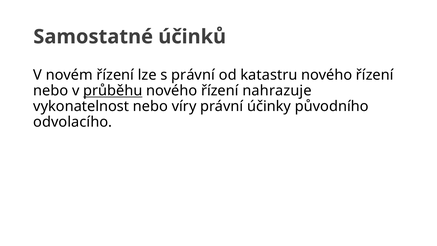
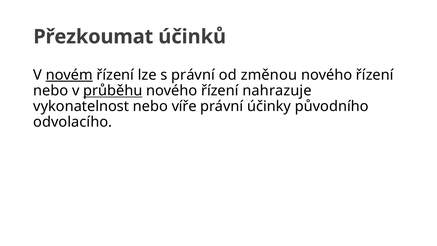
Samostatné: Samostatné -> Přezkoumat
novém underline: none -> present
katastru: katastru -> změnou
víry: víry -> víře
